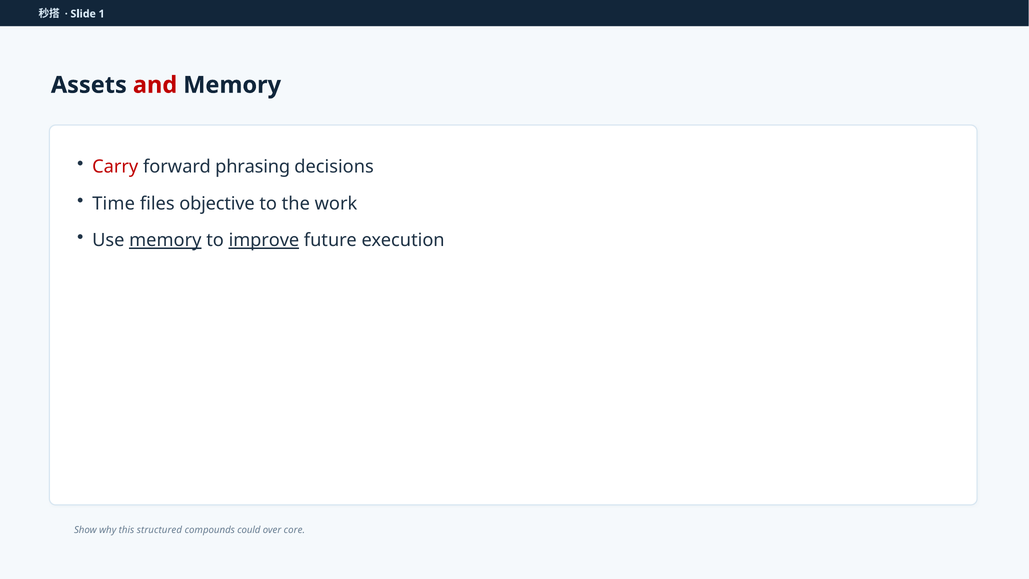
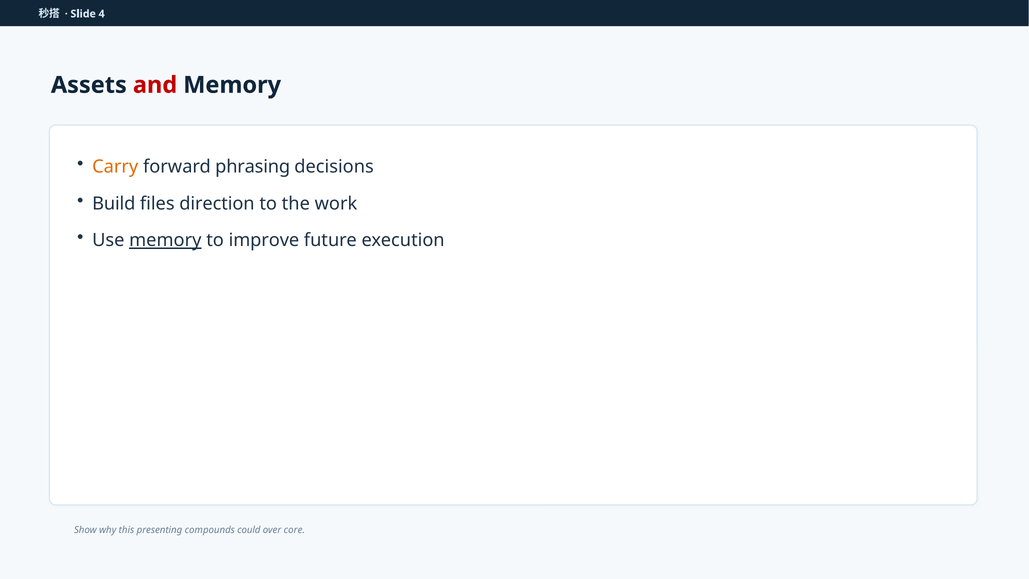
1: 1 -> 4
Carry colour: red -> orange
Time: Time -> Build
objective: objective -> direction
improve underline: present -> none
structured: structured -> presenting
